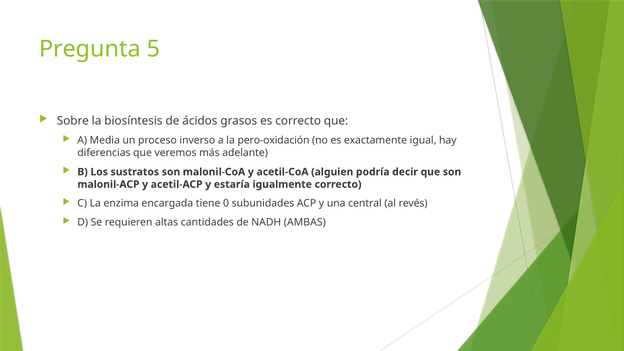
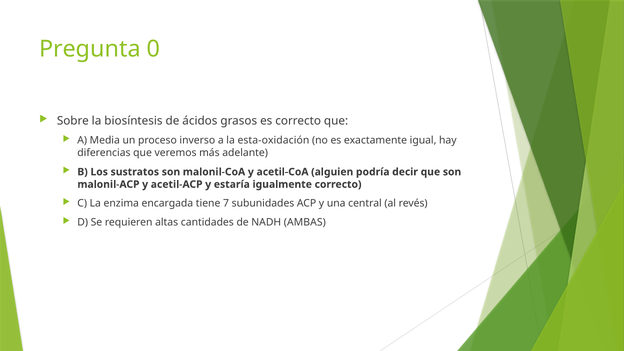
5: 5 -> 0
pero-oxidación: pero-oxidación -> esta-oxidación
0: 0 -> 7
